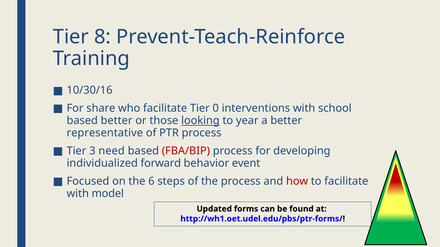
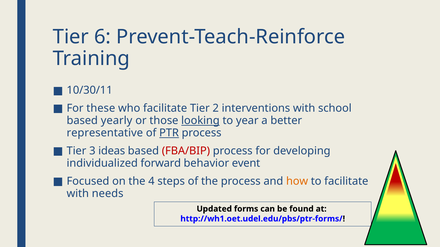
8: 8 -> 6
10/30/16: 10/30/16 -> 10/30/11
share: share -> these
0: 0 -> 2
based better: better -> yearly
PTR underline: none -> present
need: need -> ideas
6: 6 -> 4
how colour: red -> orange
model: model -> needs
